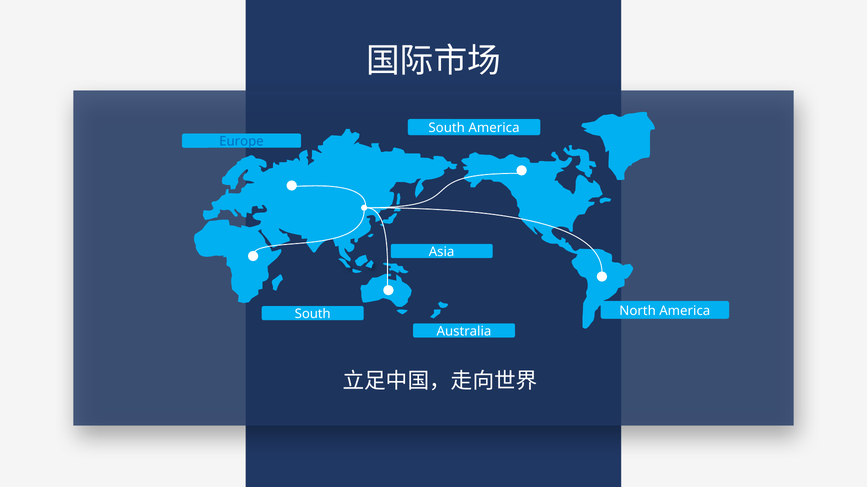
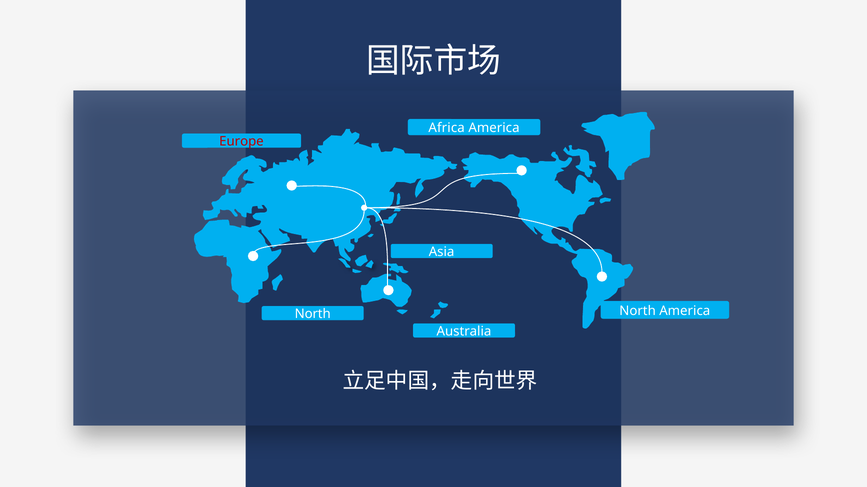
South at (447, 128): South -> Africa
Europe colour: blue -> red
South at (313, 314): South -> North
